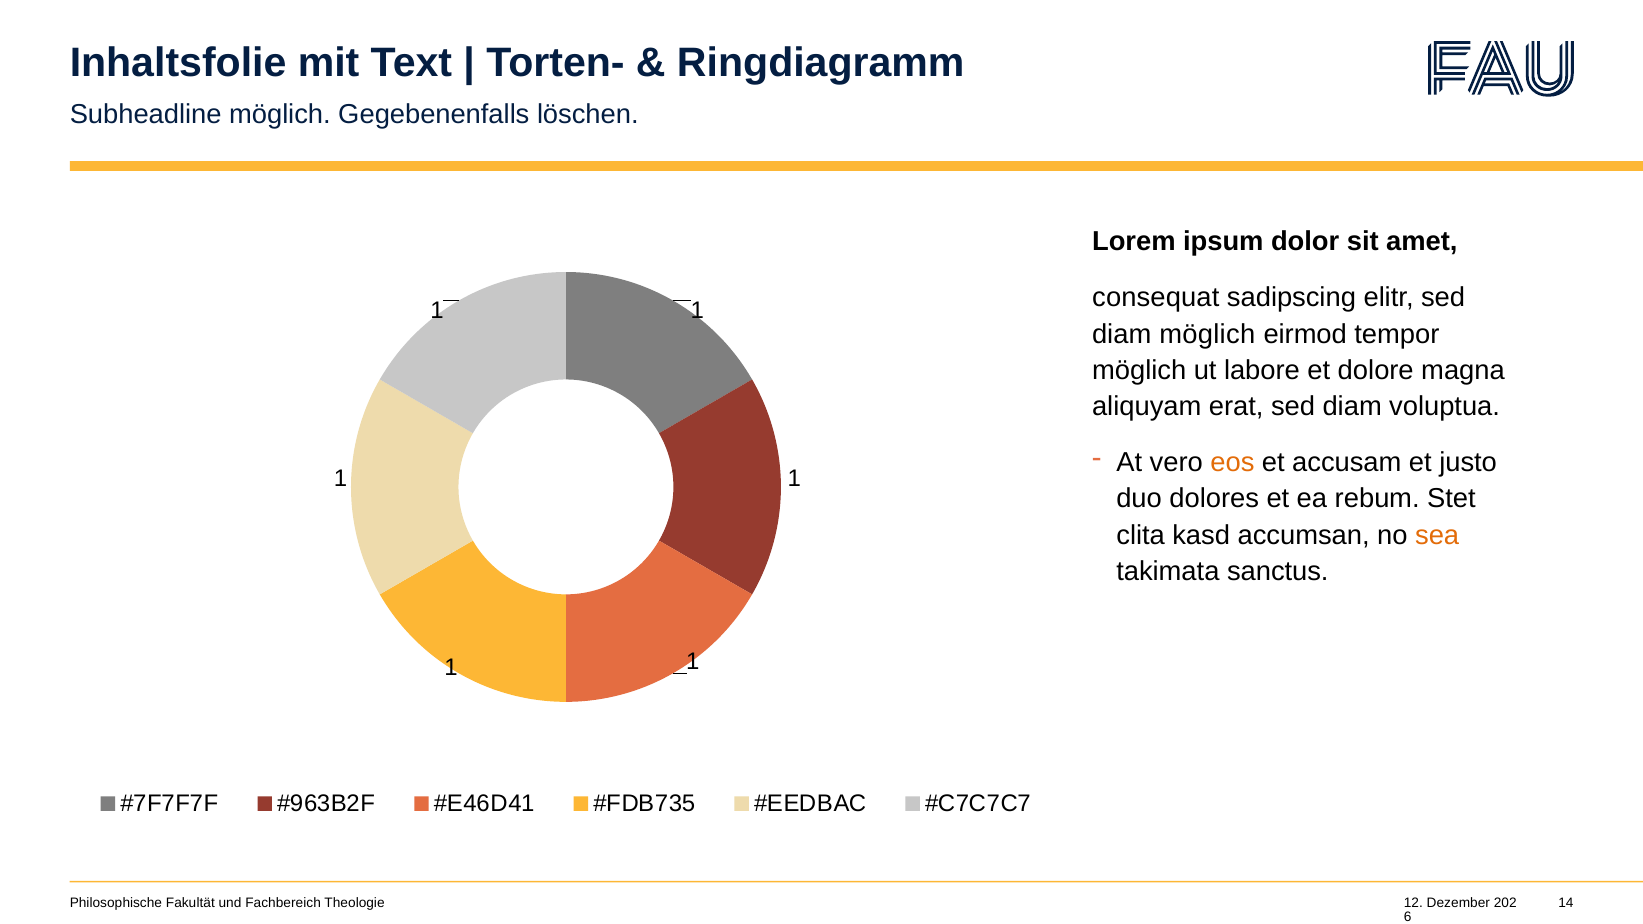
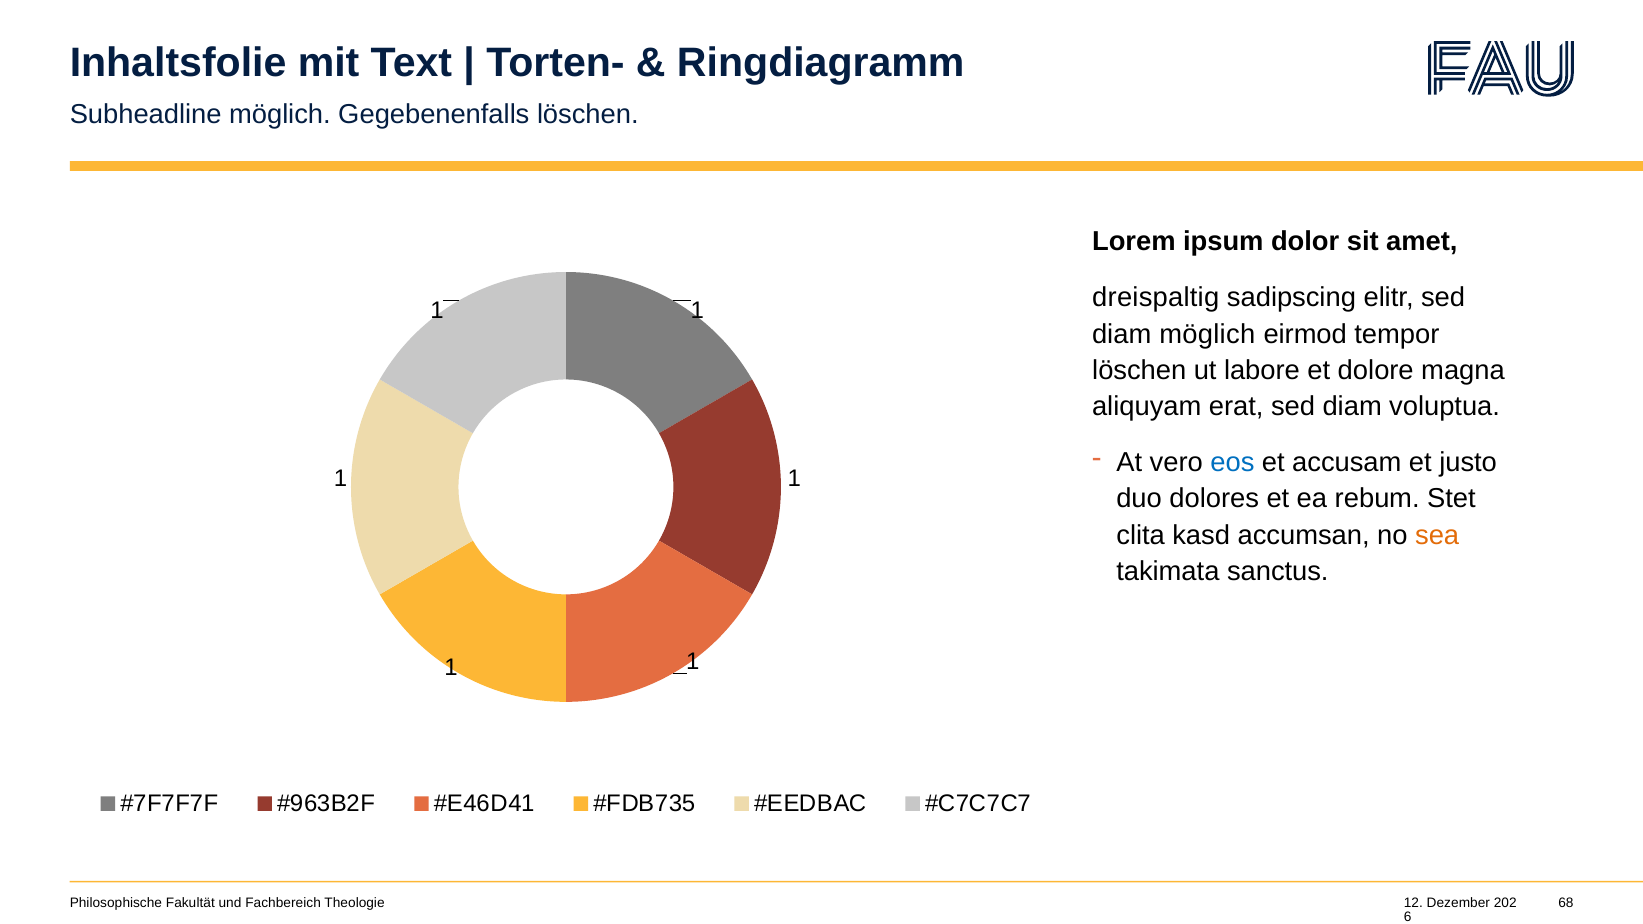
consequat: consequat -> dreispaltig
möglich at (1139, 370): möglich -> löschen
eos colour: orange -> blue
14: 14 -> 68
